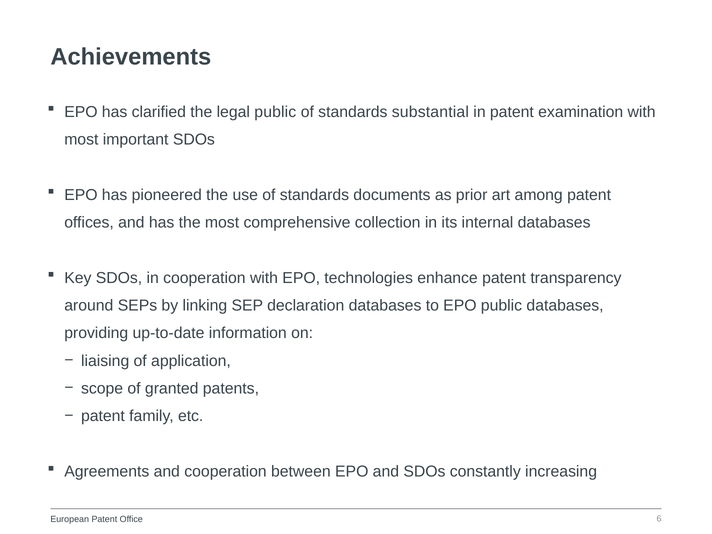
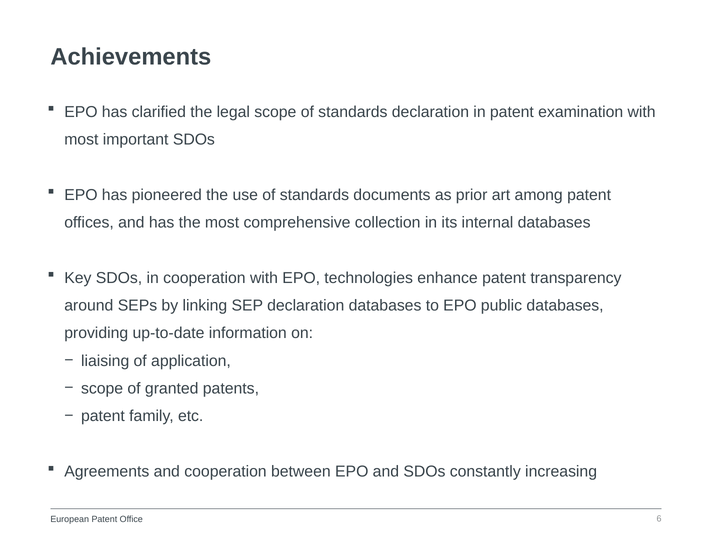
legal public: public -> scope
standards substantial: substantial -> declaration
